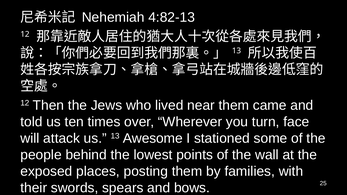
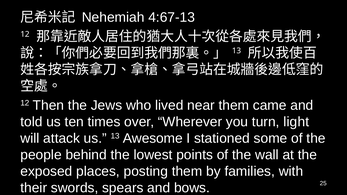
4:82-13: 4:82-13 -> 4:67-13
face: face -> light
